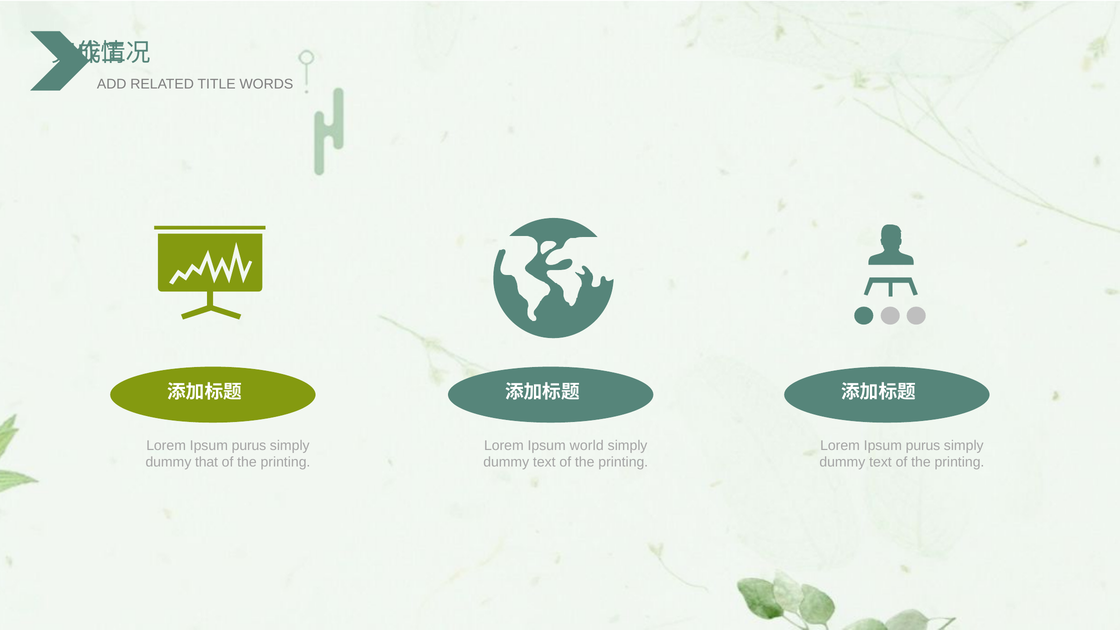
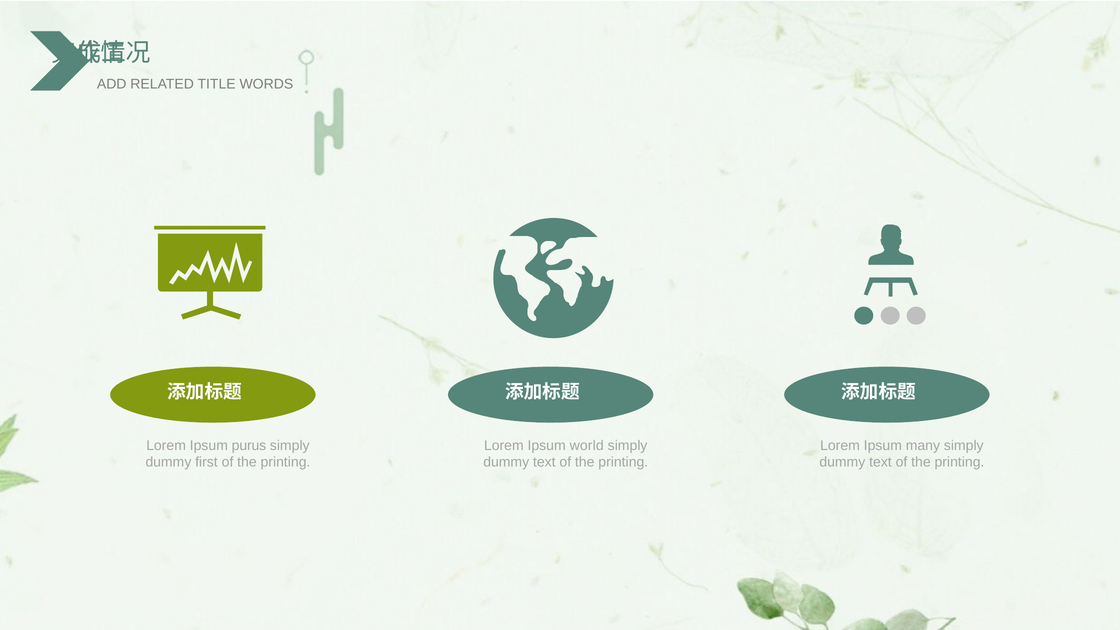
purus at (923, 446): purus -> many
that: that -> first
